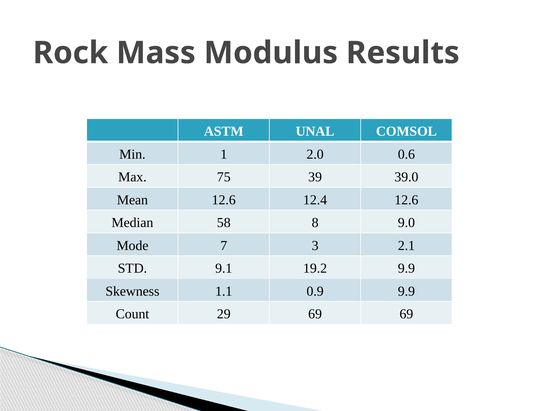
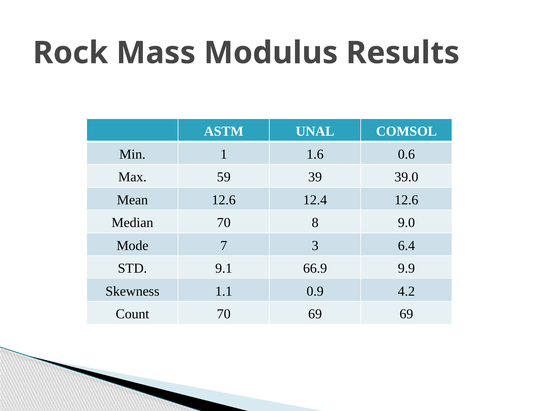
2.0: 2.0 -> 1.6
75: 75 -> 59
Median 58: 58 -> 70
2.1: 2.1 -> 6.4
19.2: 19.2 -> 66.9
0.9 9.9: 9.9 -> 4.2
Count 29: 29 -> 70
